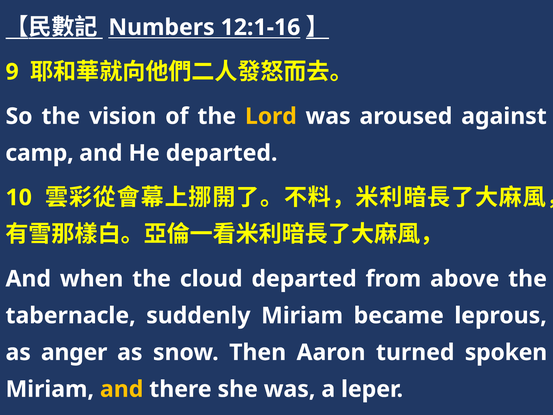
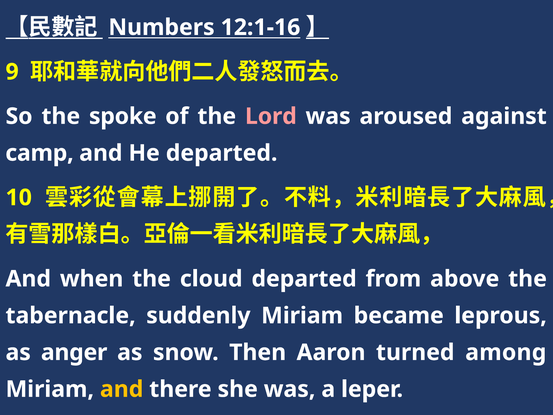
vision: vision -> spoke
Lord colour: yellow -> pink
spoken: spoken -> among
